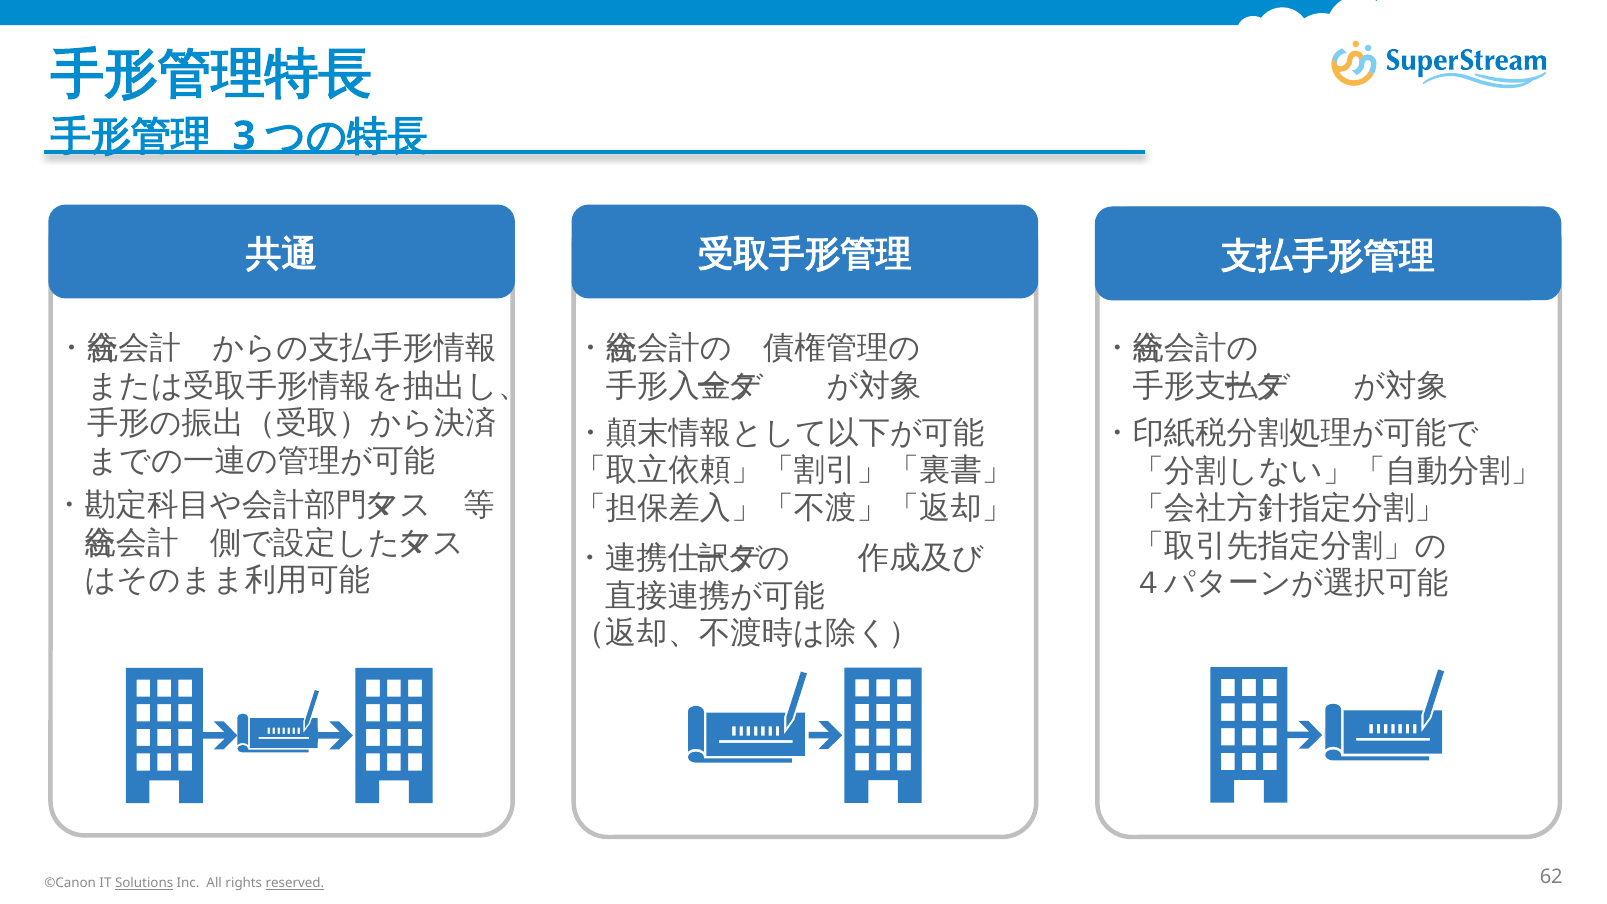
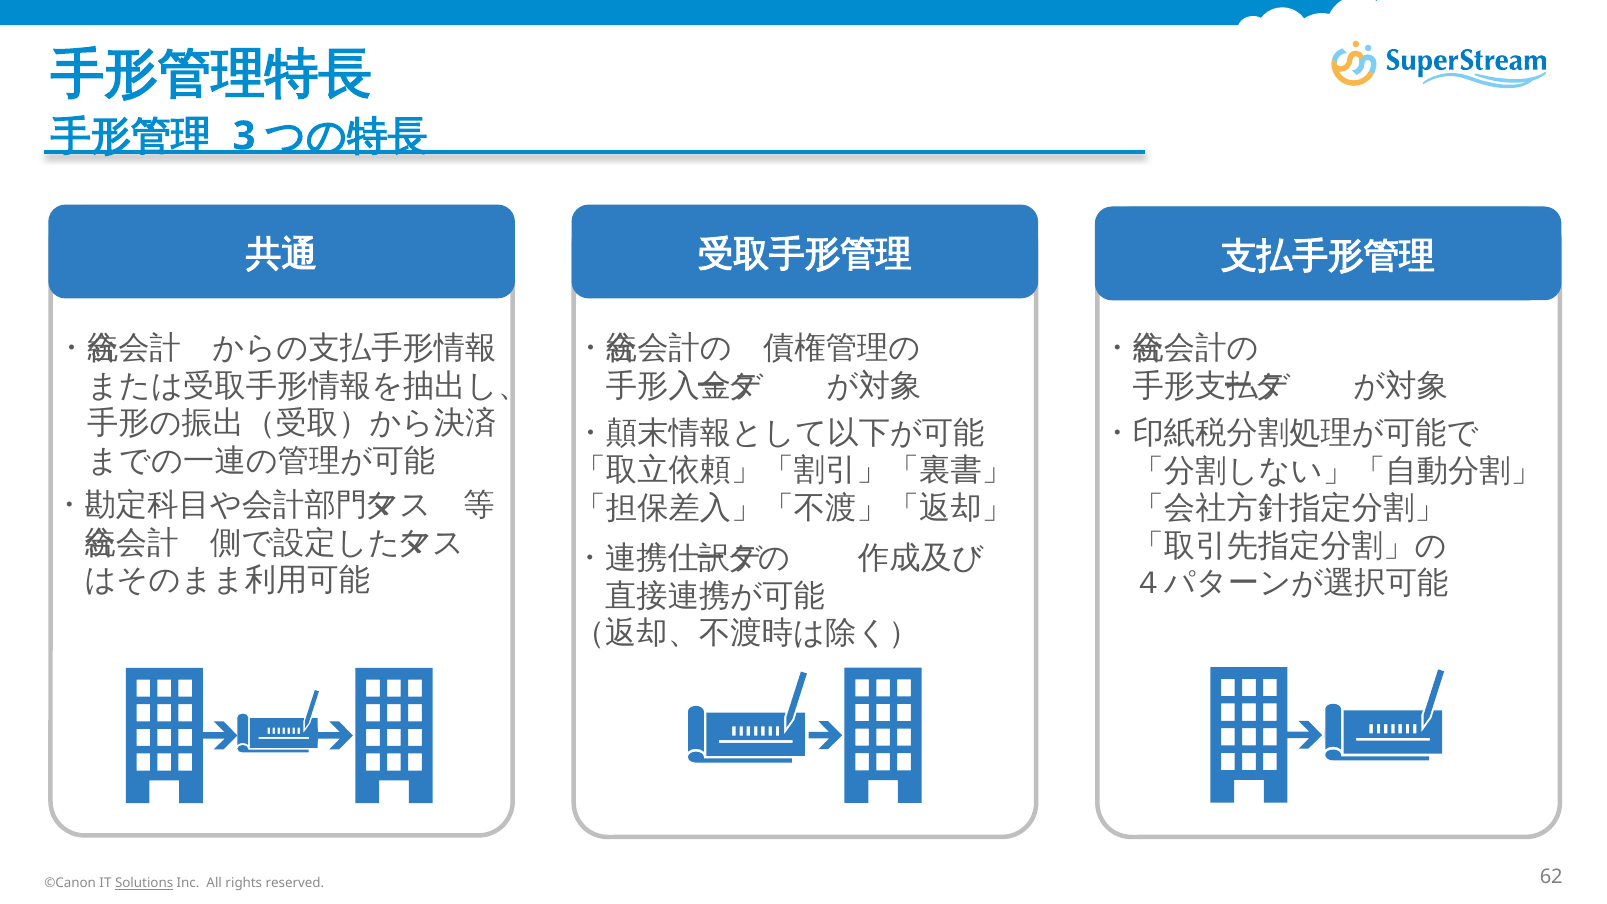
reserved underline: present -> none
